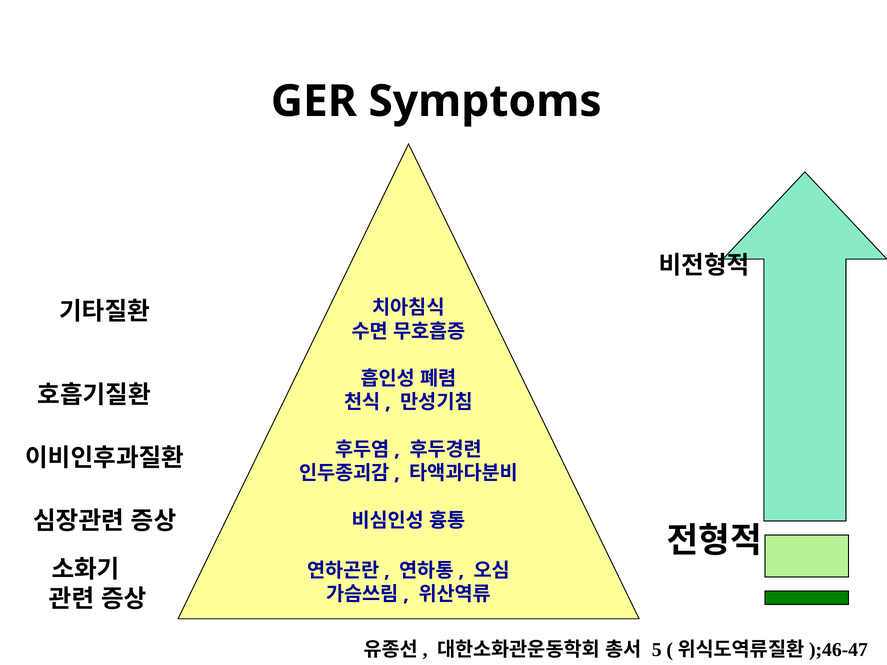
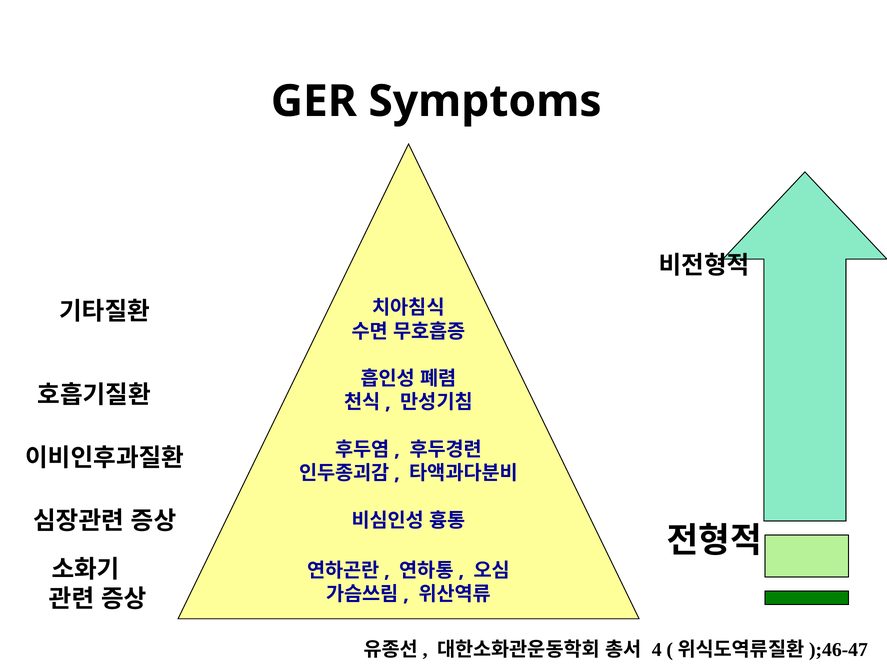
5: 5 -> 4
